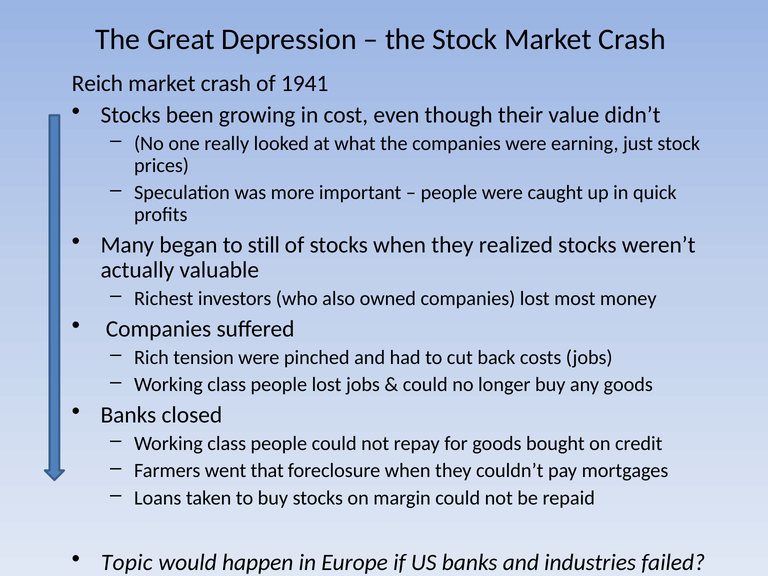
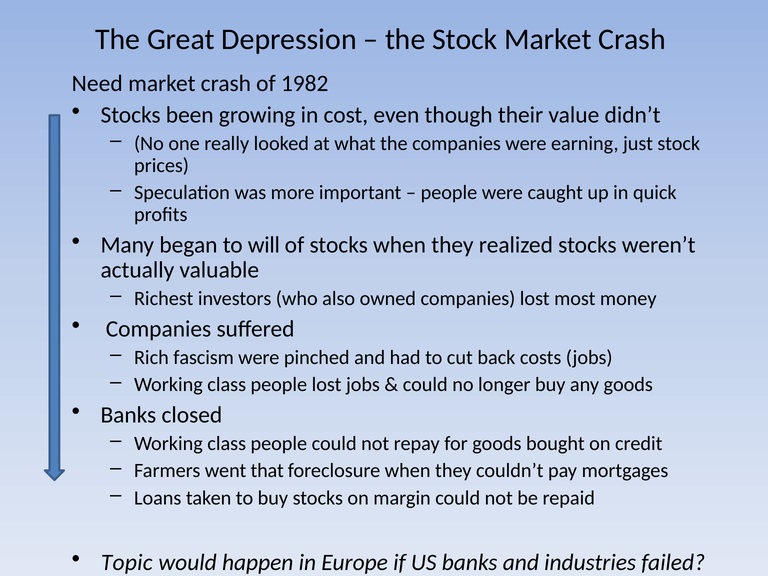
Reich: Reich -> Need
1941: 1941 -> 1982
still: still -> will
tension: tension -> fascism
